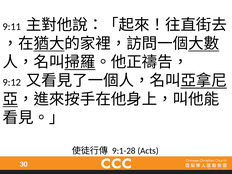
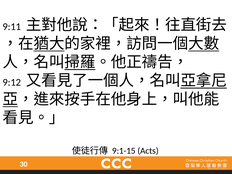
9:1-28: 9:1-28 -> 9:1-15
